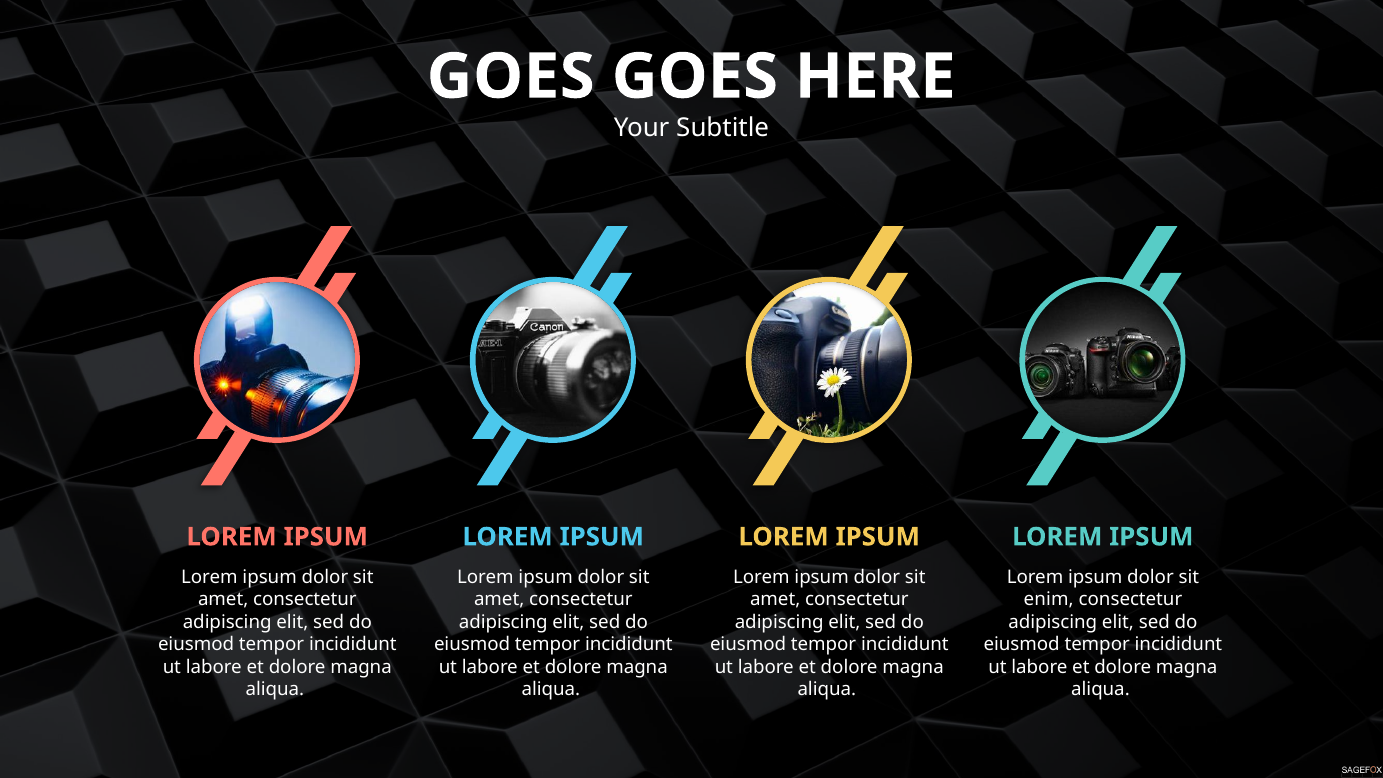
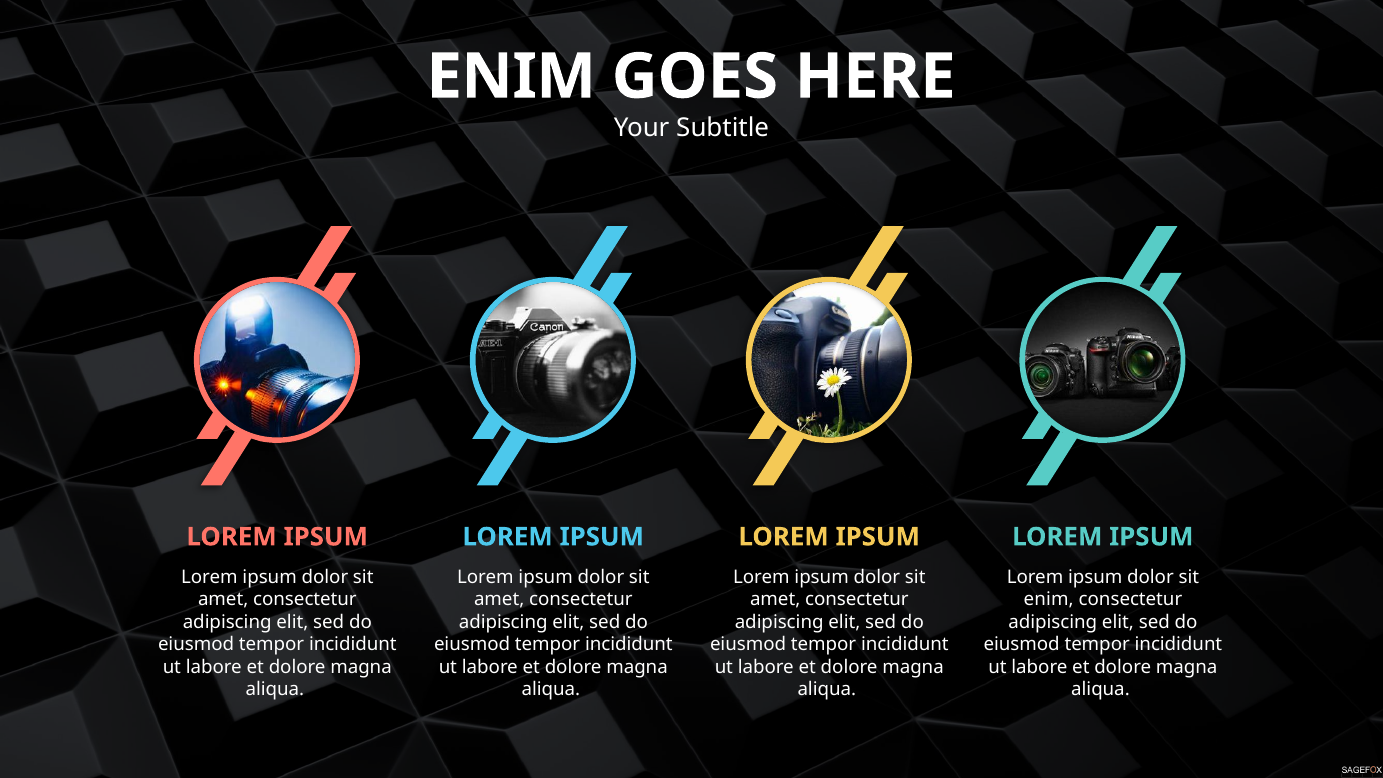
GOES at (511, 77): GOES -> ENIM
